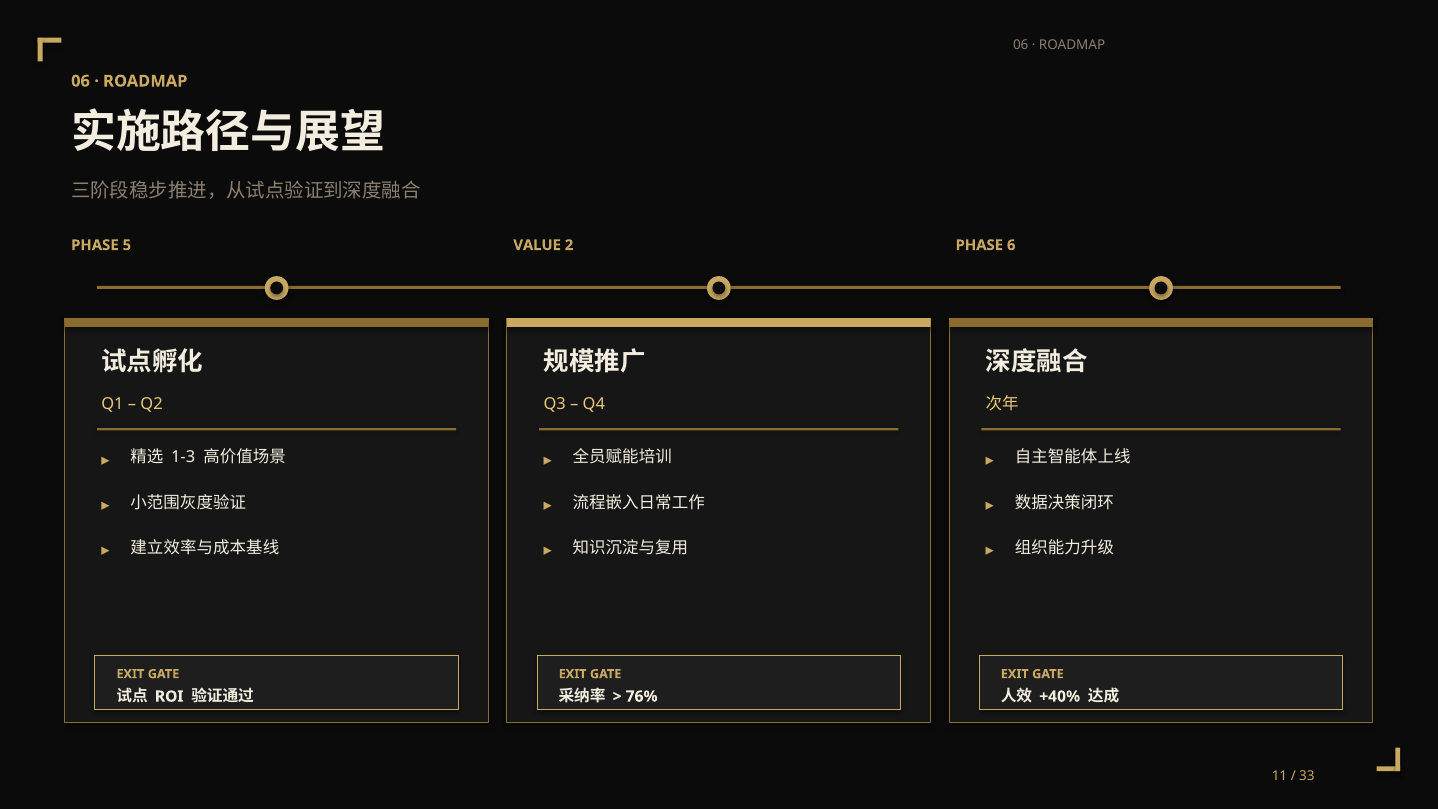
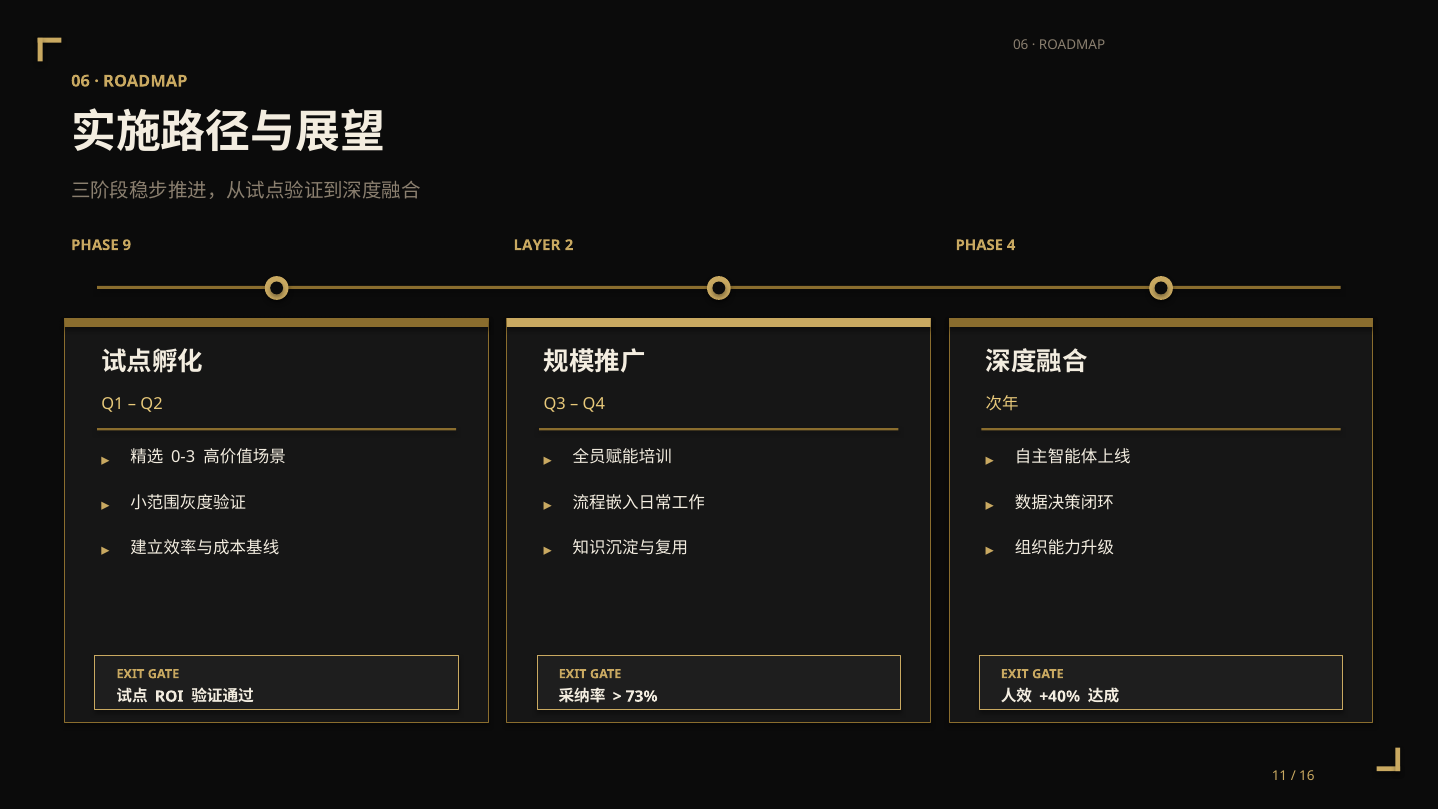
5: 5 -> 9
VALUE: VALUE -> LAYER
6: 6 -> 4
1-3: 1-3 -> 0-3
76%: 76% -> 73%
33: 33 -> 16
